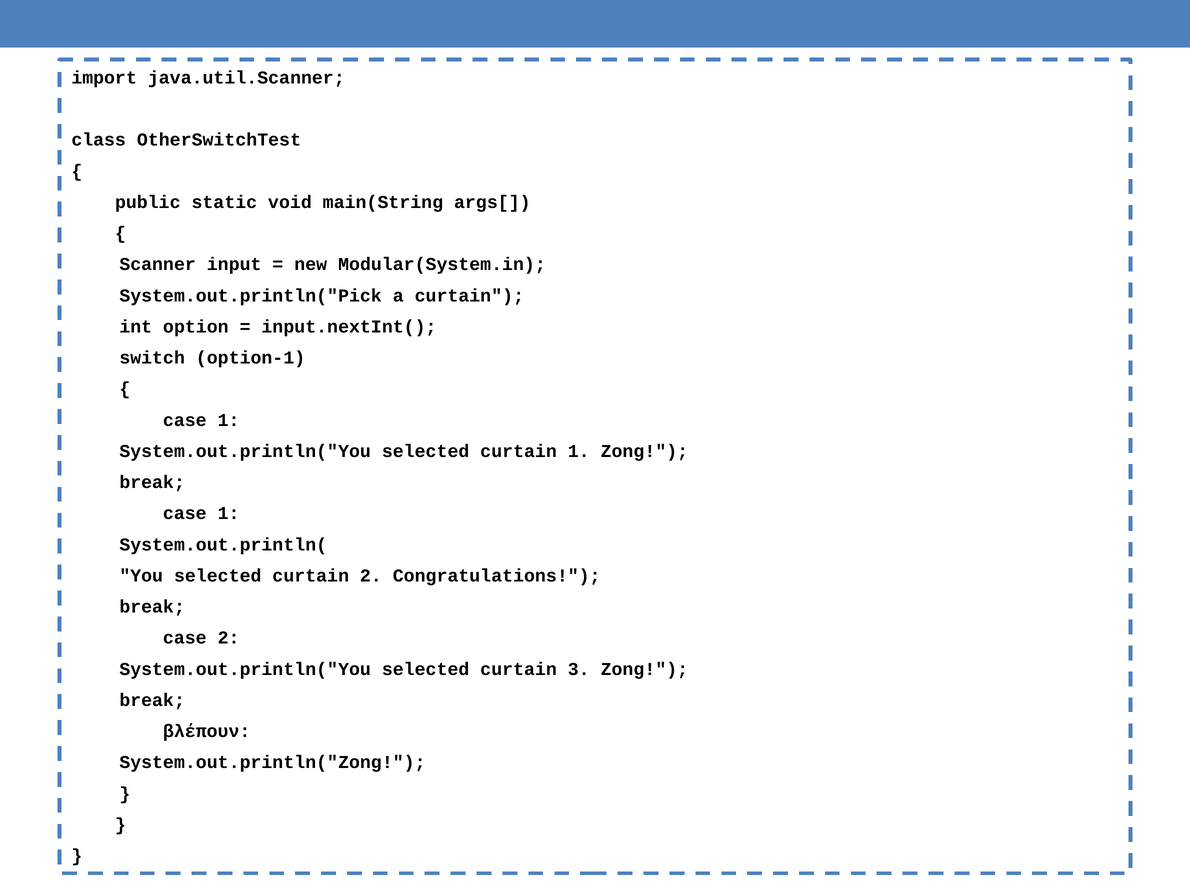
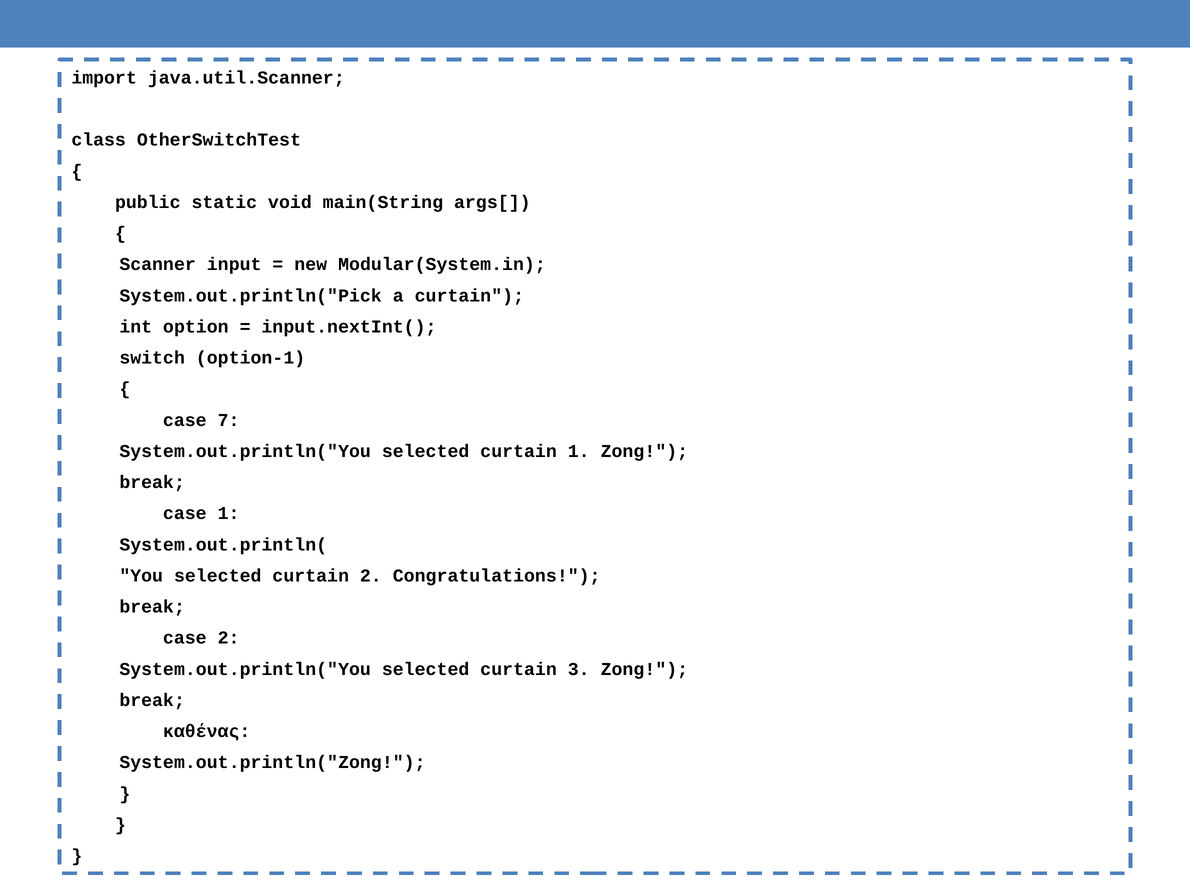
1 at (229, 420): 1 -> 7
βλέπουν: βλέπουν -> καθένας
